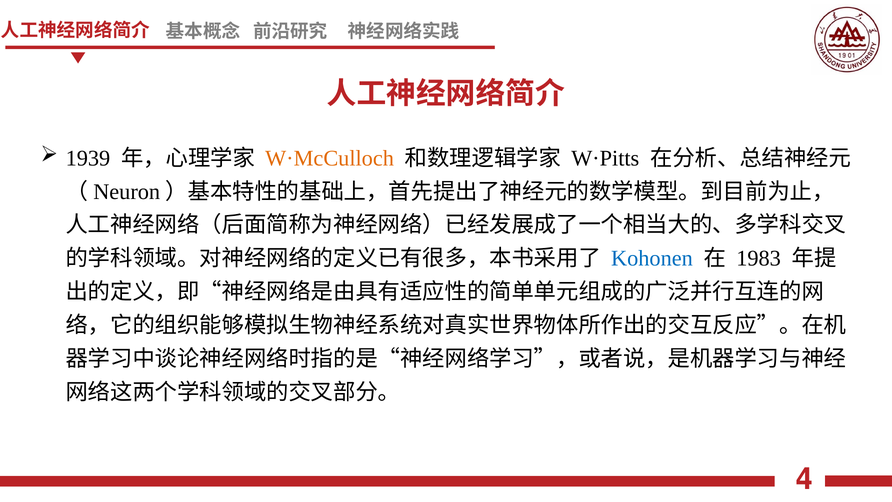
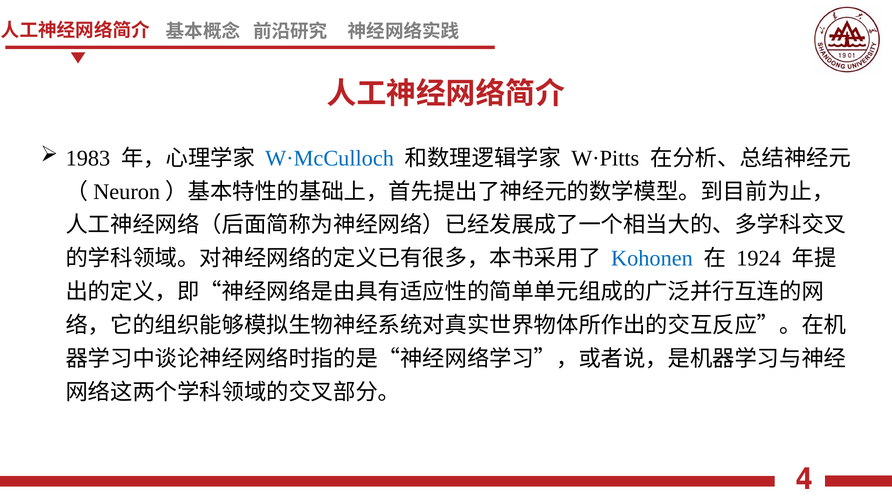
1939: 1939 -> 1983
W·McCulloch colour: orange -> blue
1983: 1983 -> 1924
